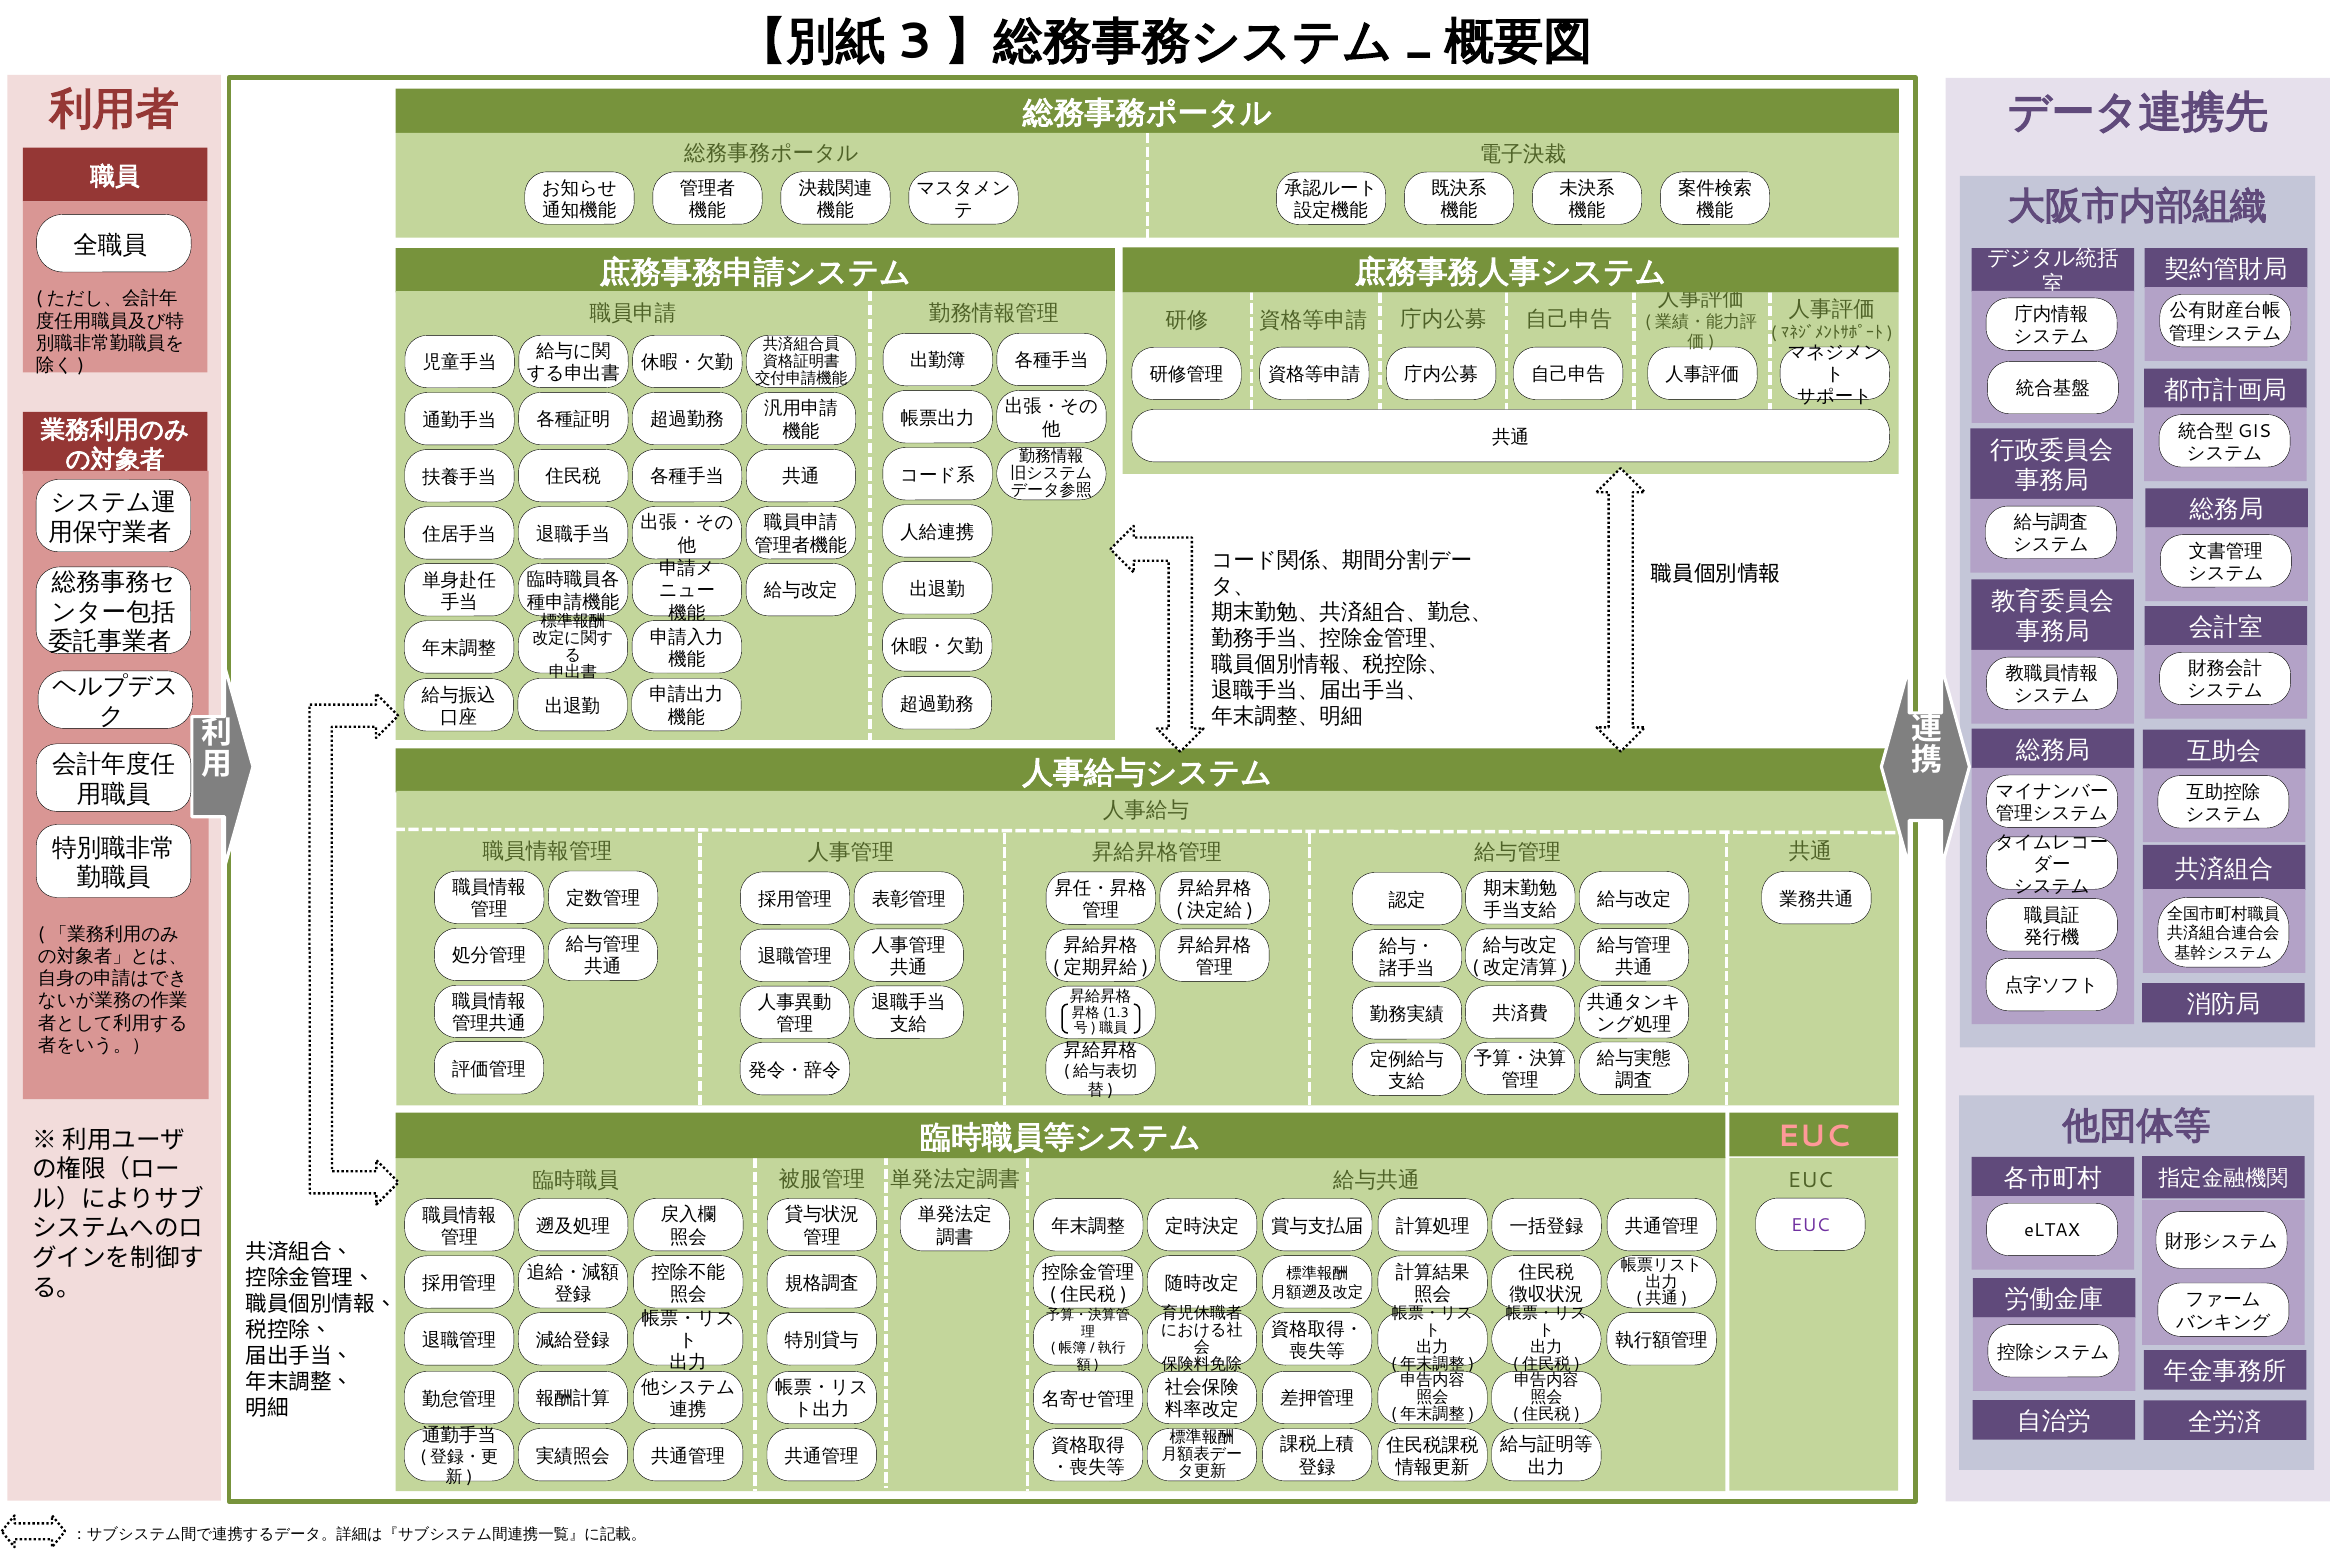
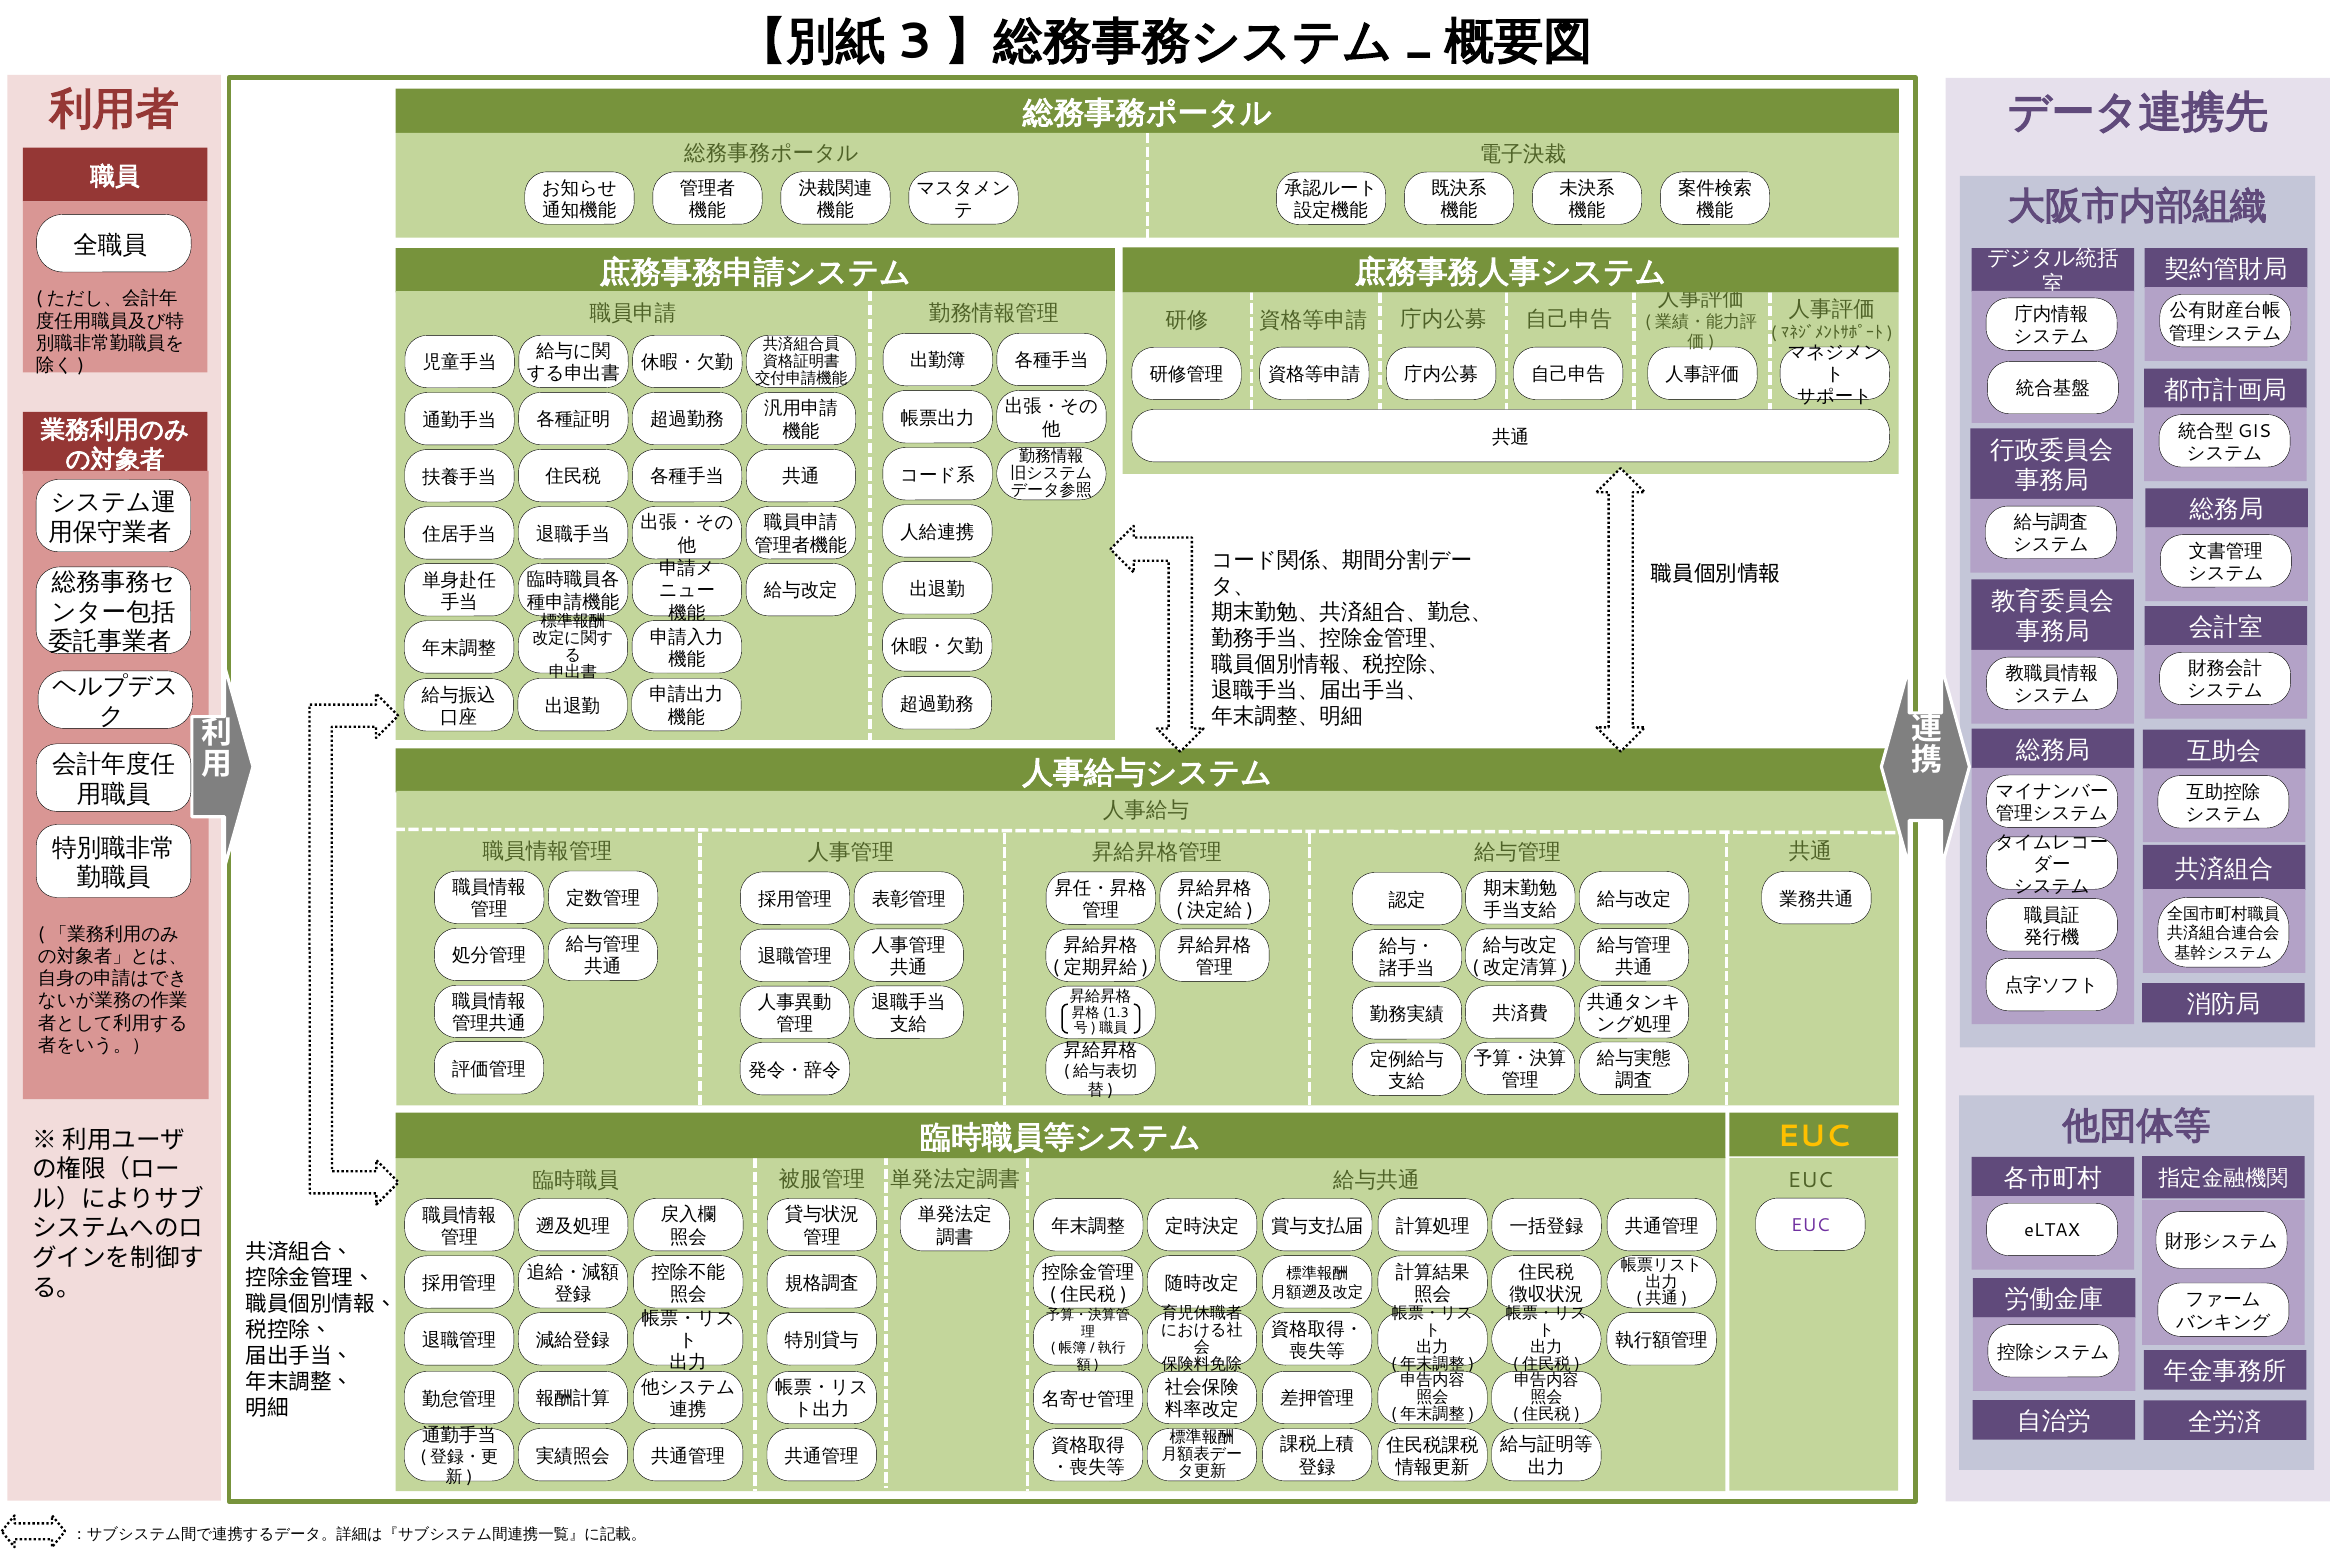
EUC at (1814, 1137) colour: pink -> yellow
